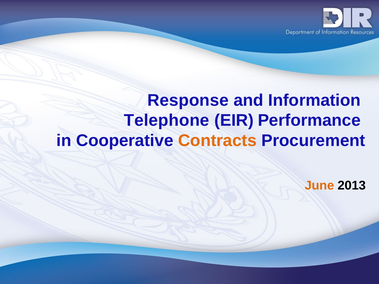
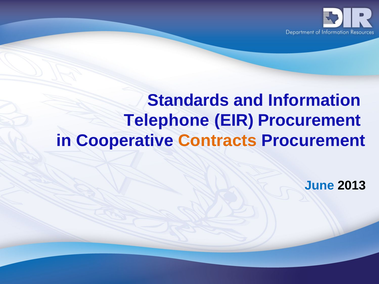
Response: Response -> Standards
EIR Performance: Performance -> Procurement
June colour: orange -> blue
